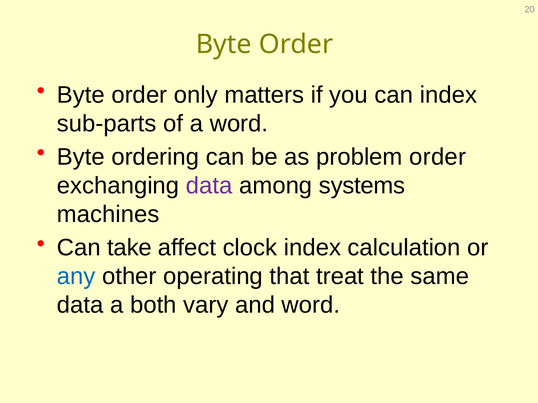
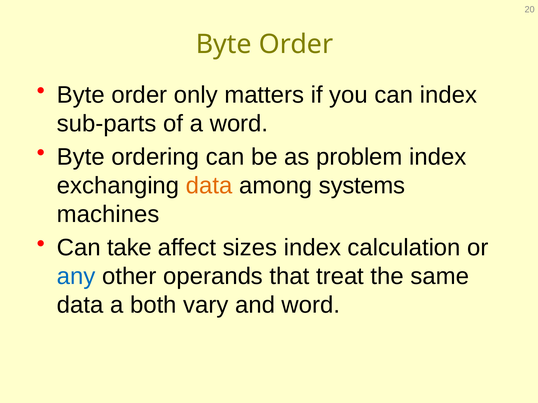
problem order: order -> index
data at (209, 186) colour: purple -> orange
clock: clock -> sizes
operating: operating -> operands
